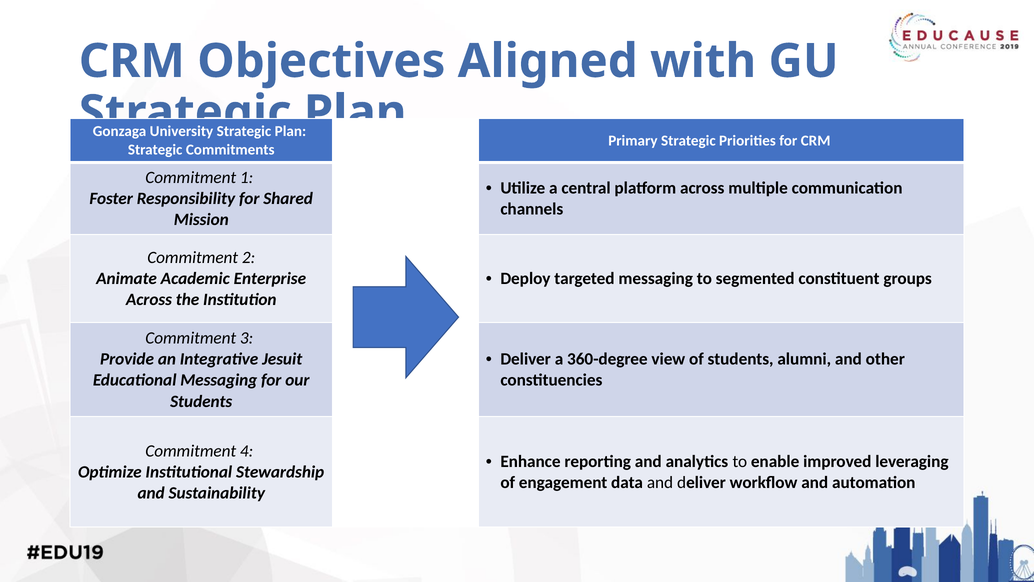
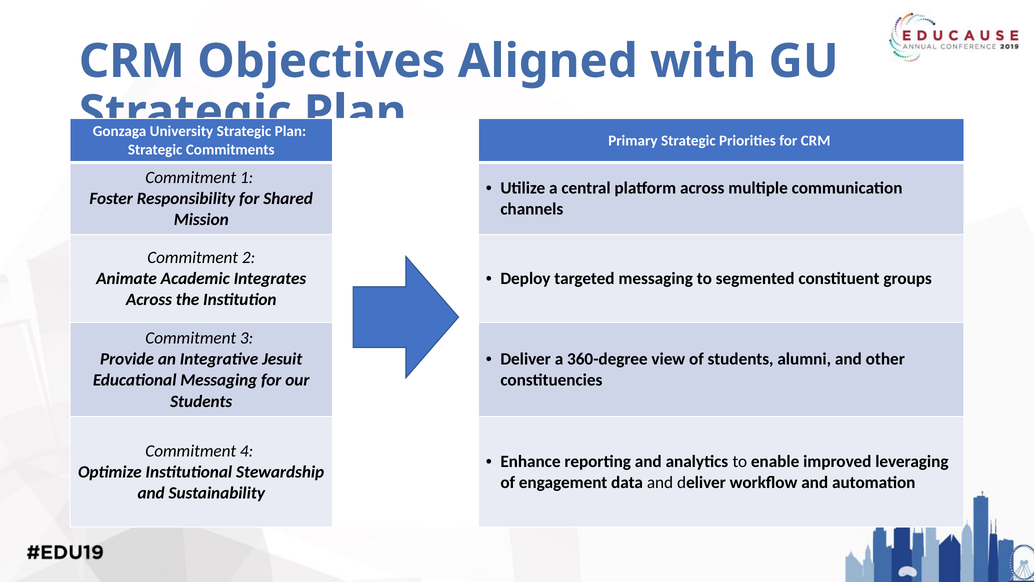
Enterprise: Enterprise -> Integrates
